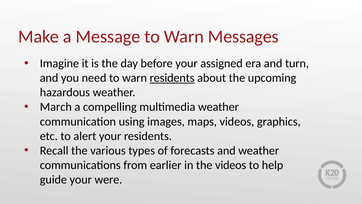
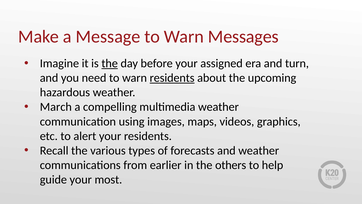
the at (110, 63) underline: none -> present
the videos: videos -> others
were: were -> most
